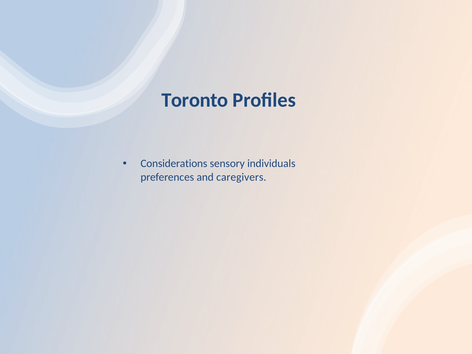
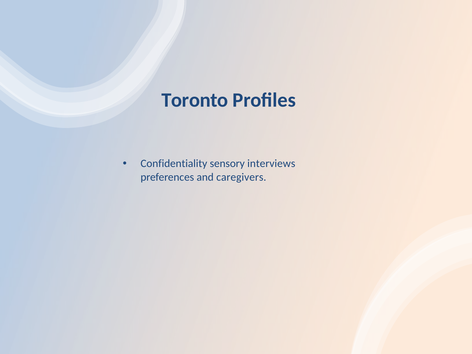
Considerations: Considerations -> Confidentiality
individuals: individuals -> interviews
